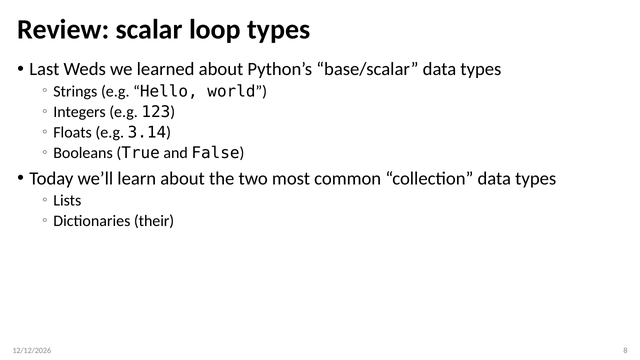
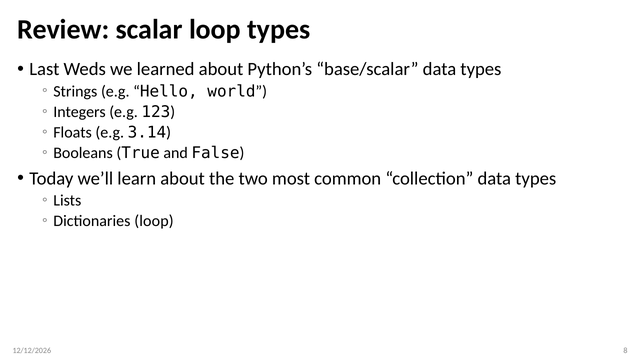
Dictionaries their: their -> loop
